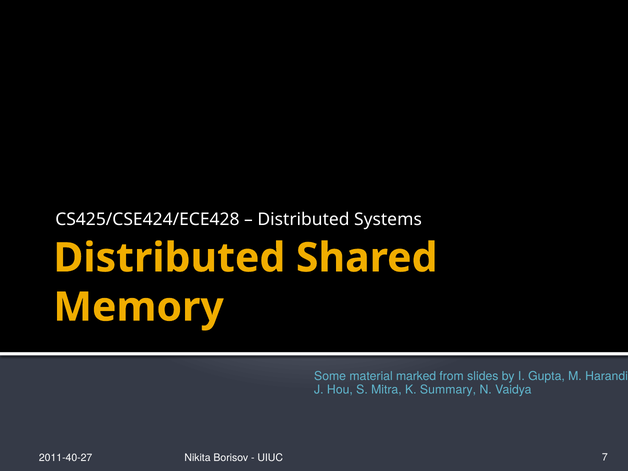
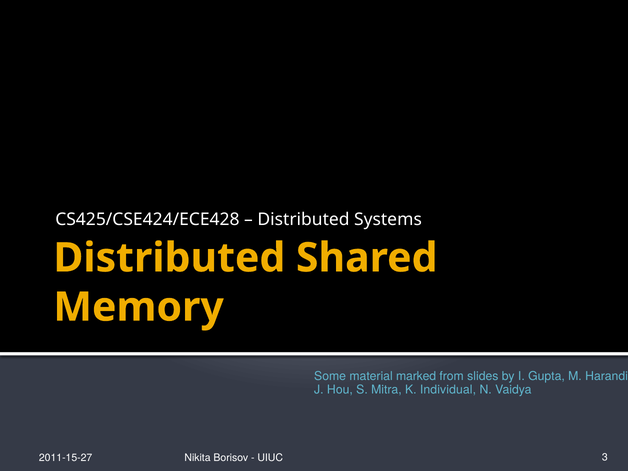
Summary: Summary -> Individual
2011-40-27: 2011-40-27 -> 2011-15-27
7: 7 -> 3
